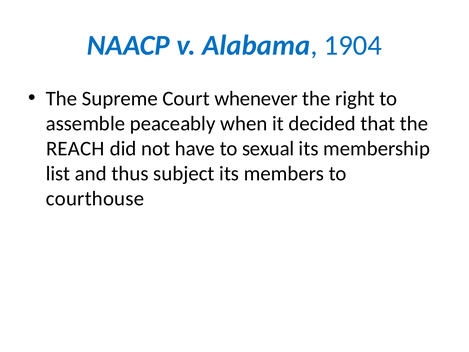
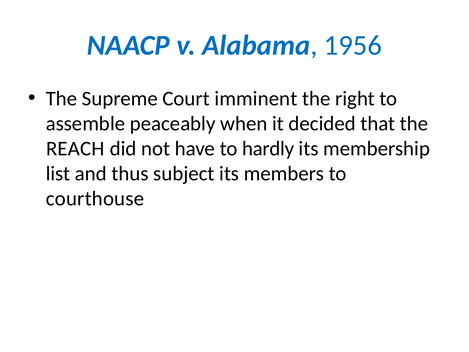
1904: 1904 -> 1956
whenever: whenever -> imminent
sexual: sexual -> hardly
